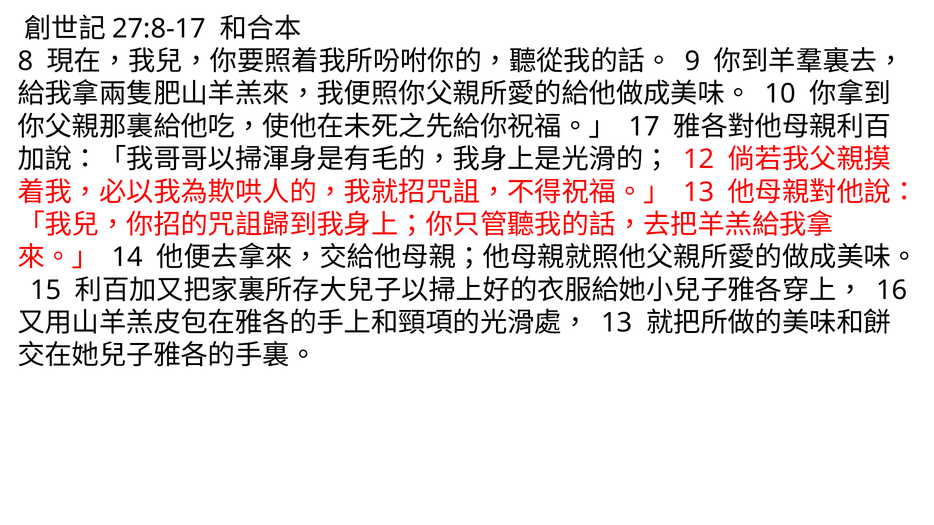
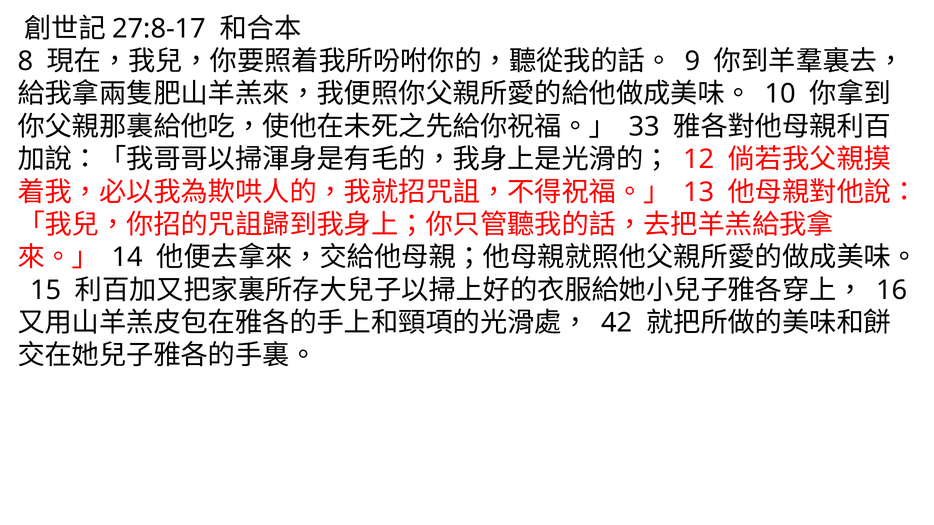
17: 17 -> 33
13 at (617, 323): 13 -> 42
